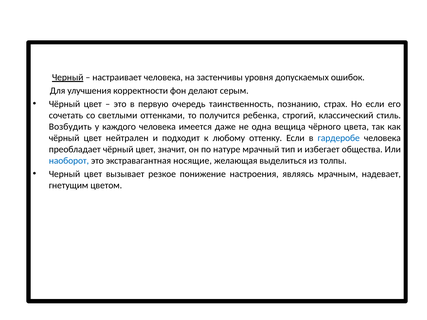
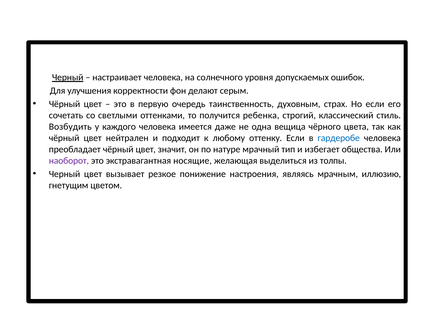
застенчивы: застенчивы -> солнечного
познанию: познанию -> духовным
наоборот colour: blue -> purple
надевает: надевает -> иллюзию
